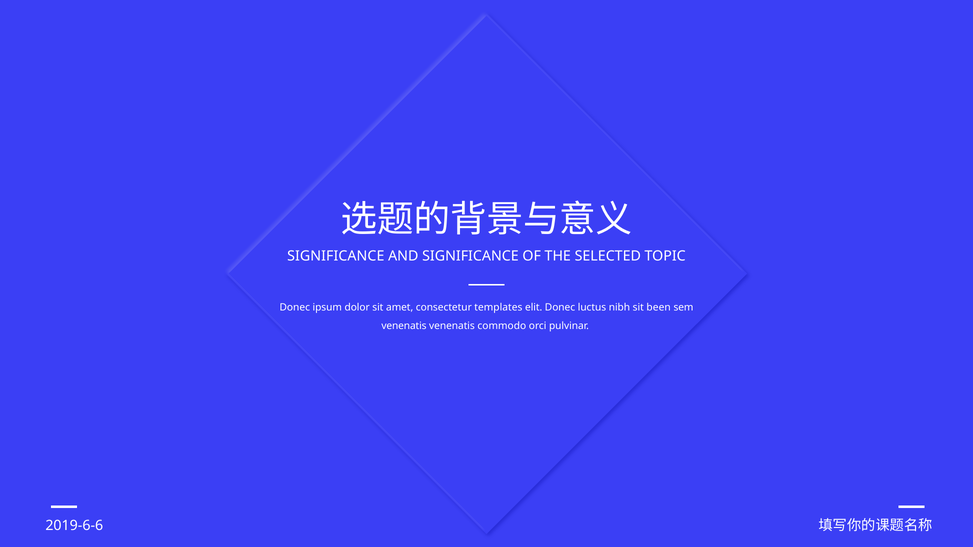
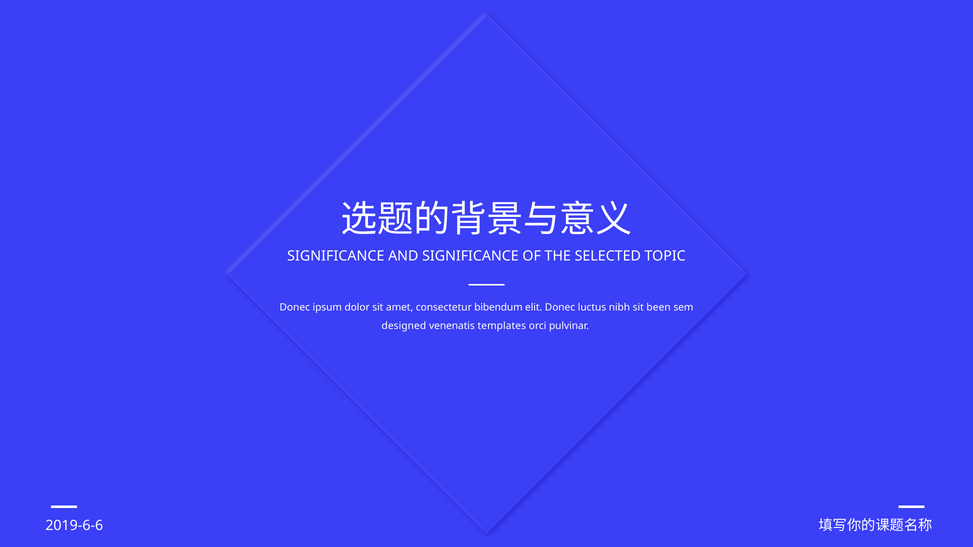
templates: templates -> bibendum
venenatis at (404, 326): venenatis -> designed
commodo: commodo -> templates
